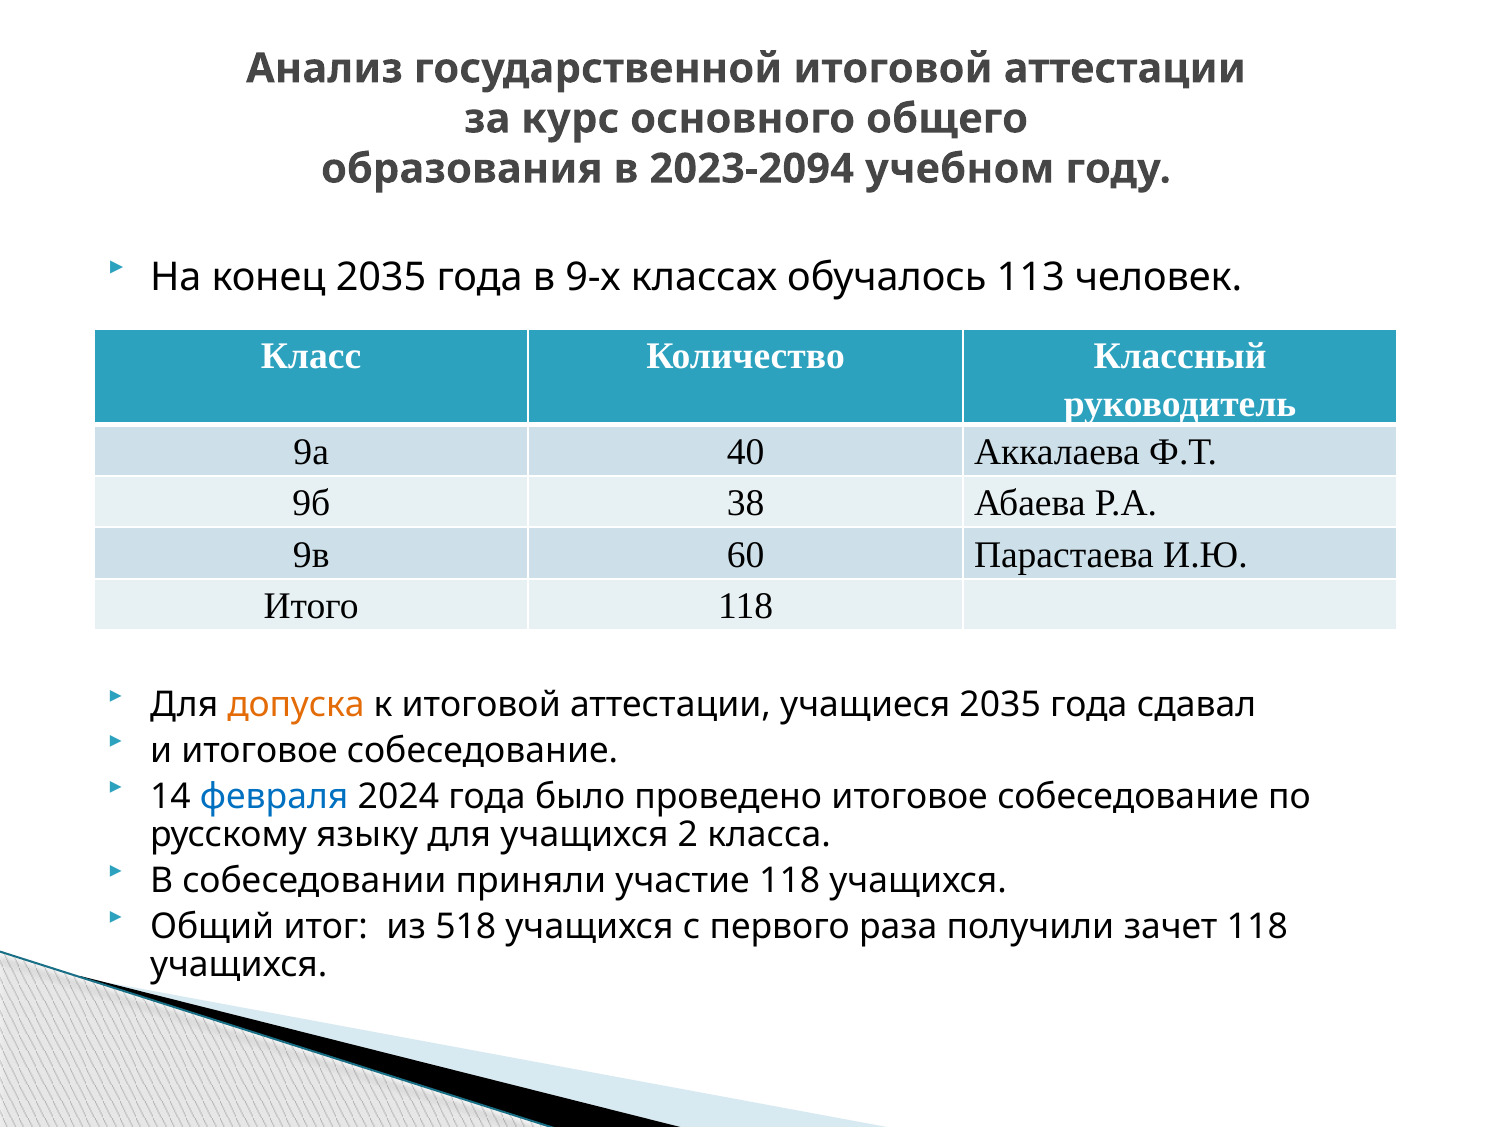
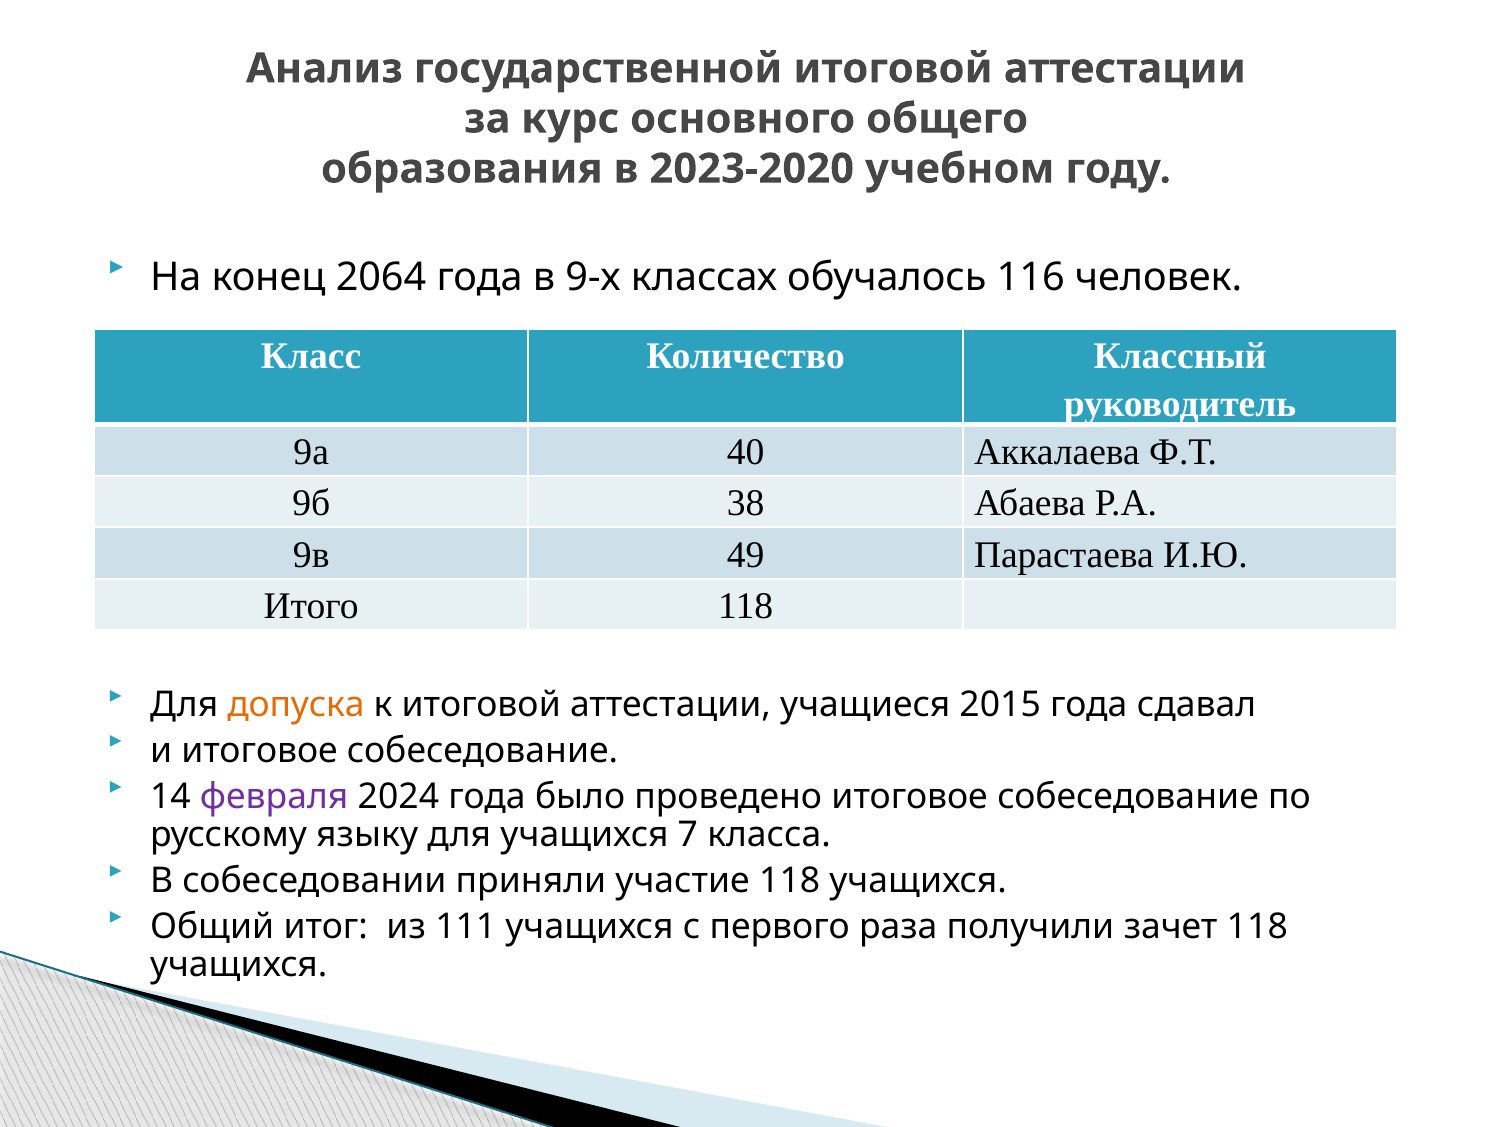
2023-2094: 2023-2094 -> 2023-2020
конец 2035: 2035 -> 2064
113: 113 -> 116
60: 60 -> 49
учащиеся 2035: 2035 -> 2015
февраля colour: blue -> purple
2: 2 -> 7
518: 518 -> 111
